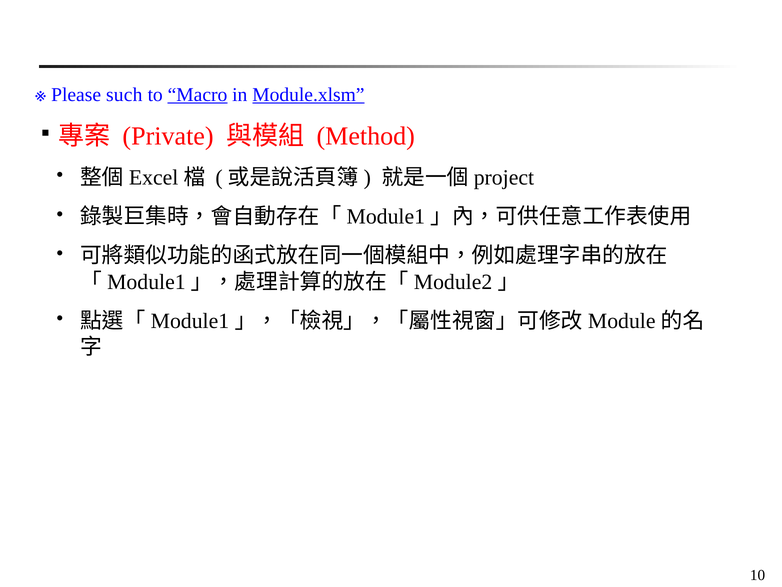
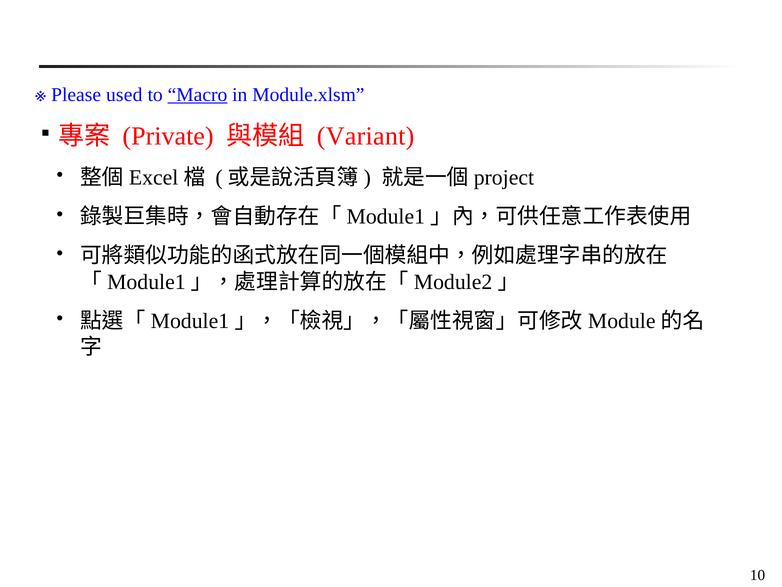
such: such -> used
Module.xlsm underline: present -> none
Method: Method -> Variant
